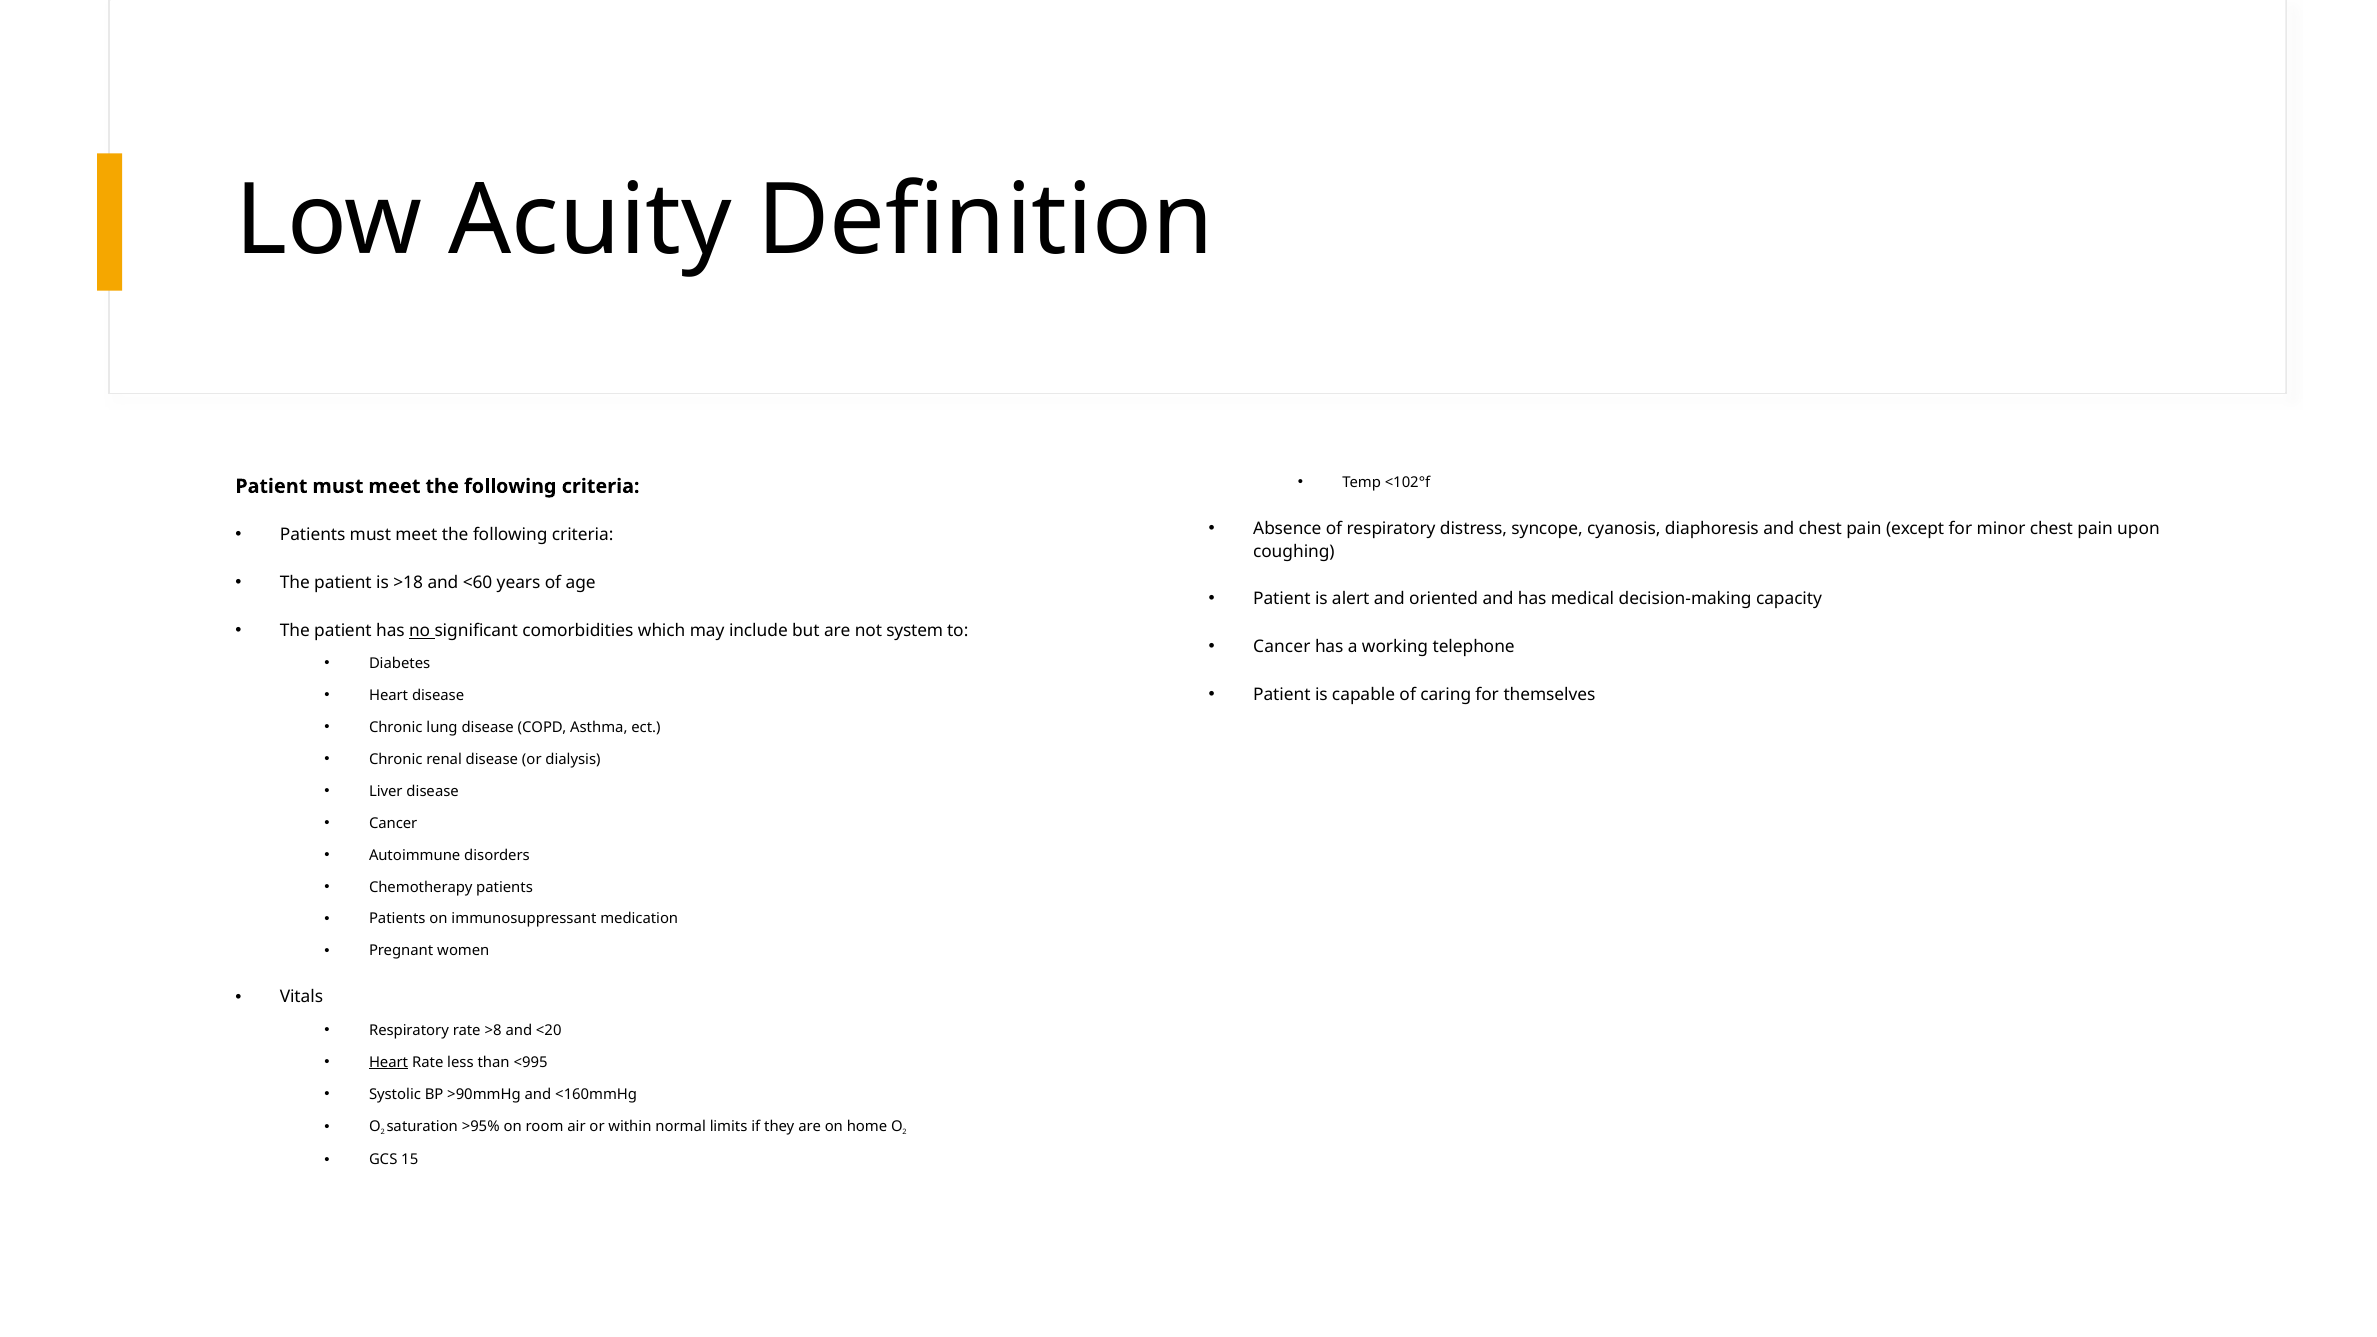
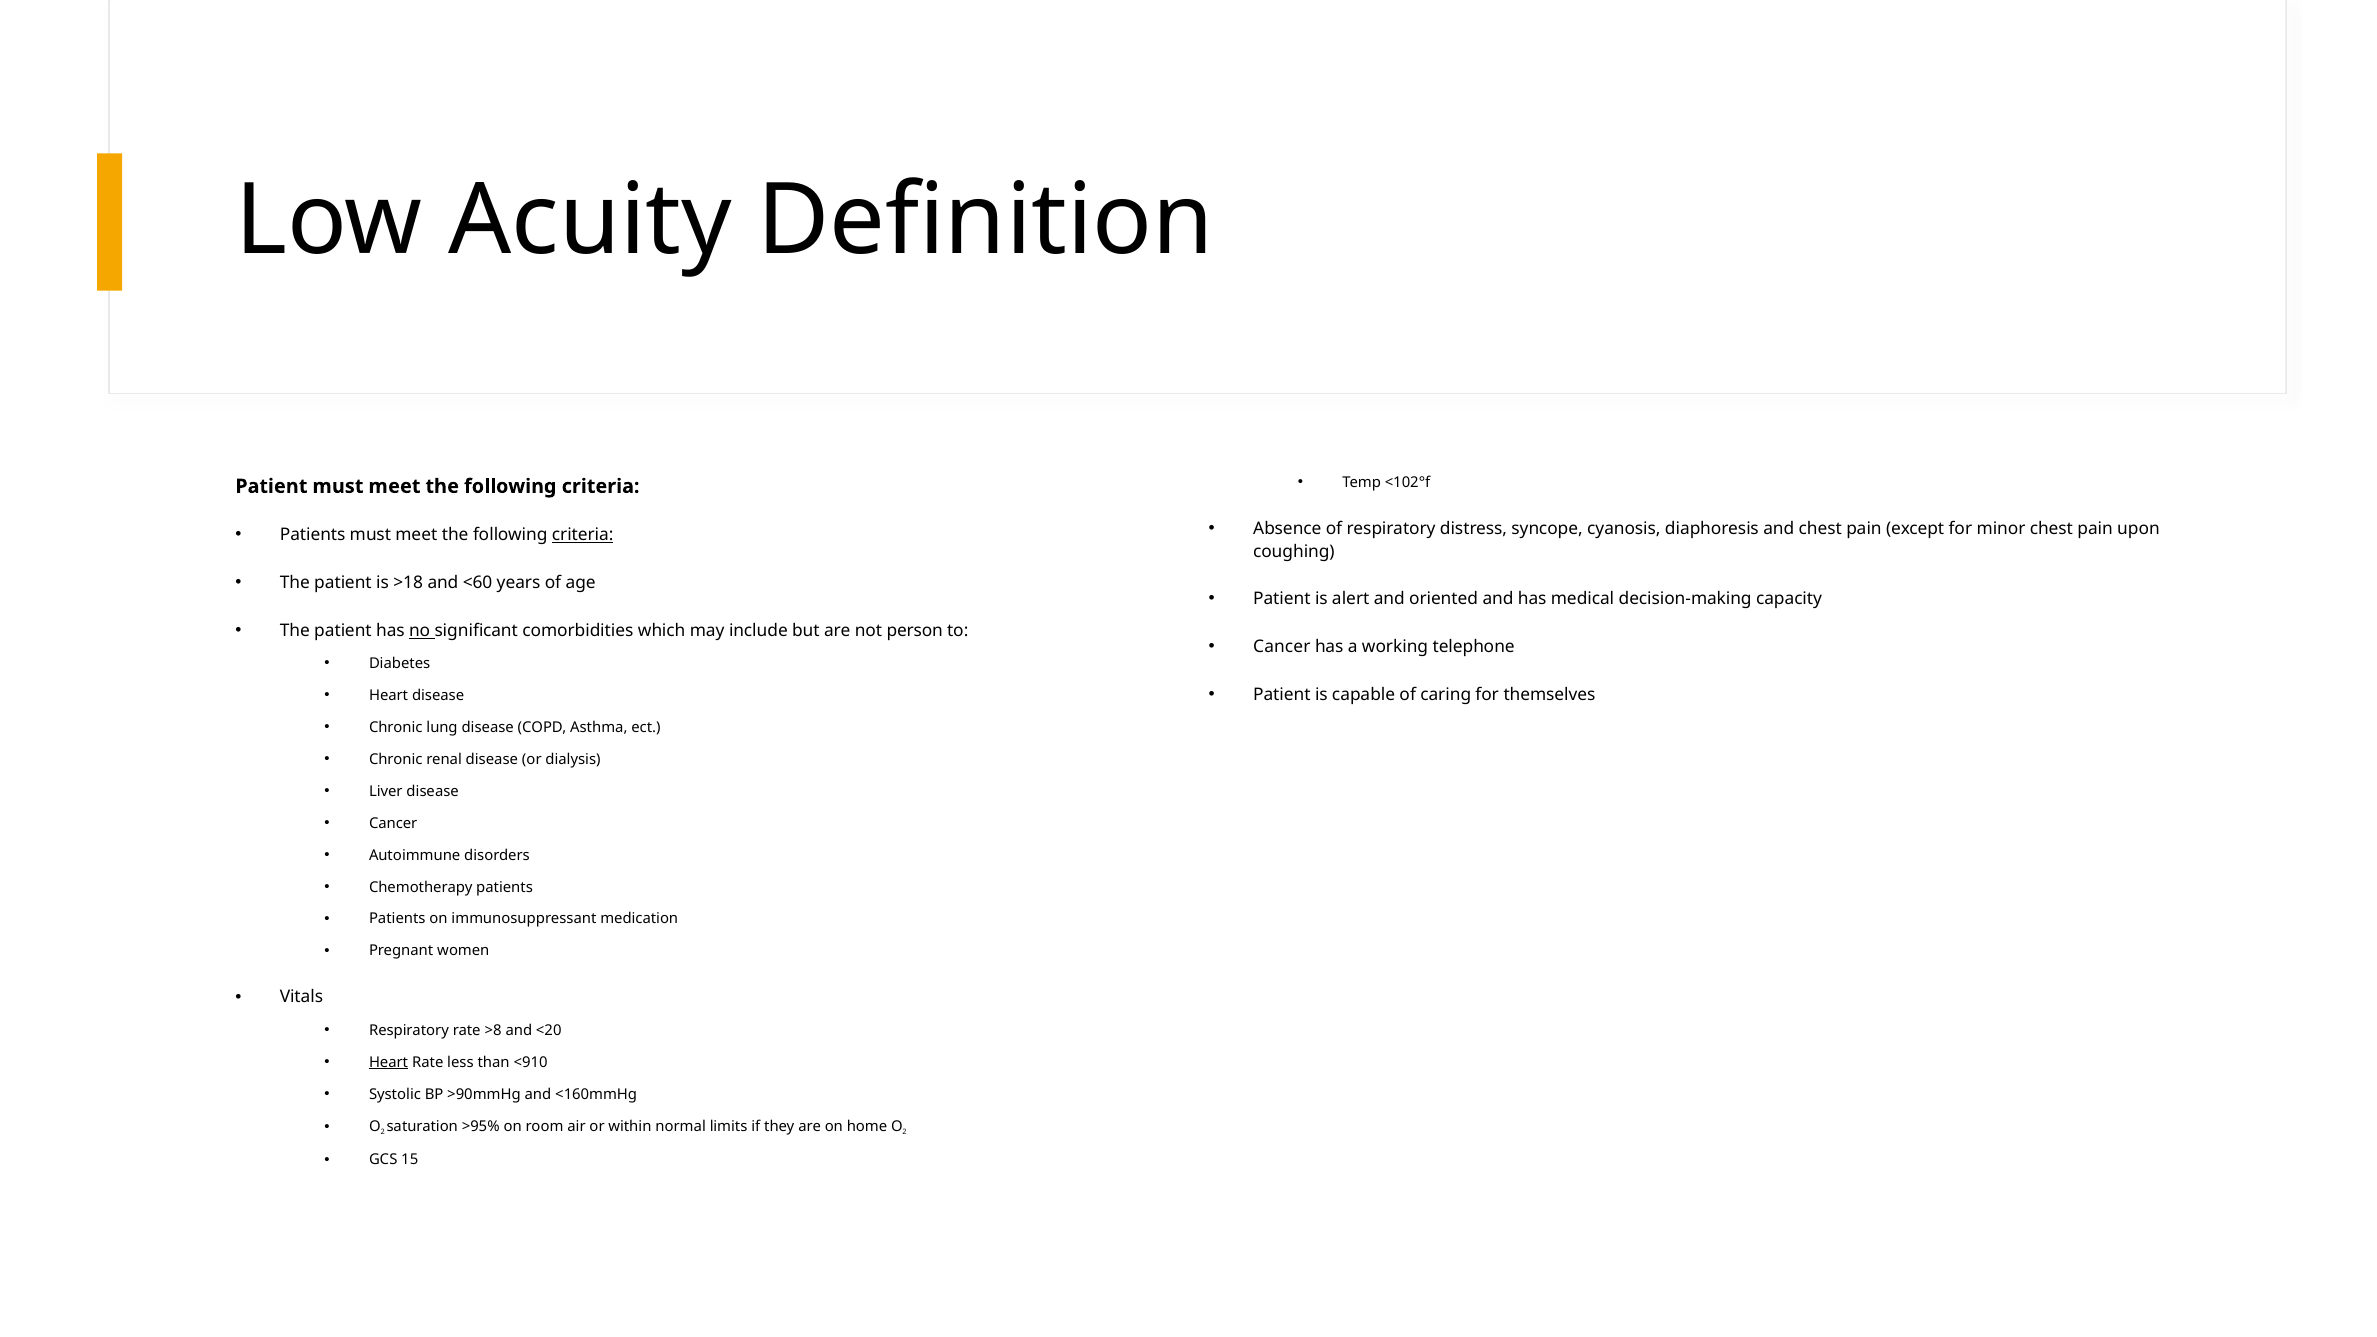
criteria at (583, 535) underline: none -> present
system: system -> person
<995: <995 -> <910
